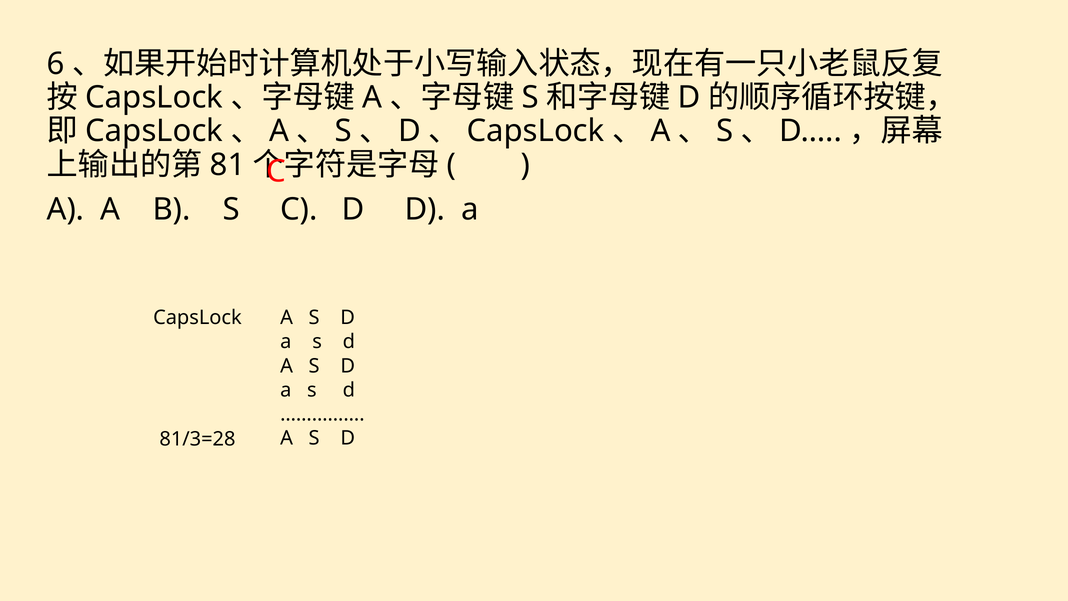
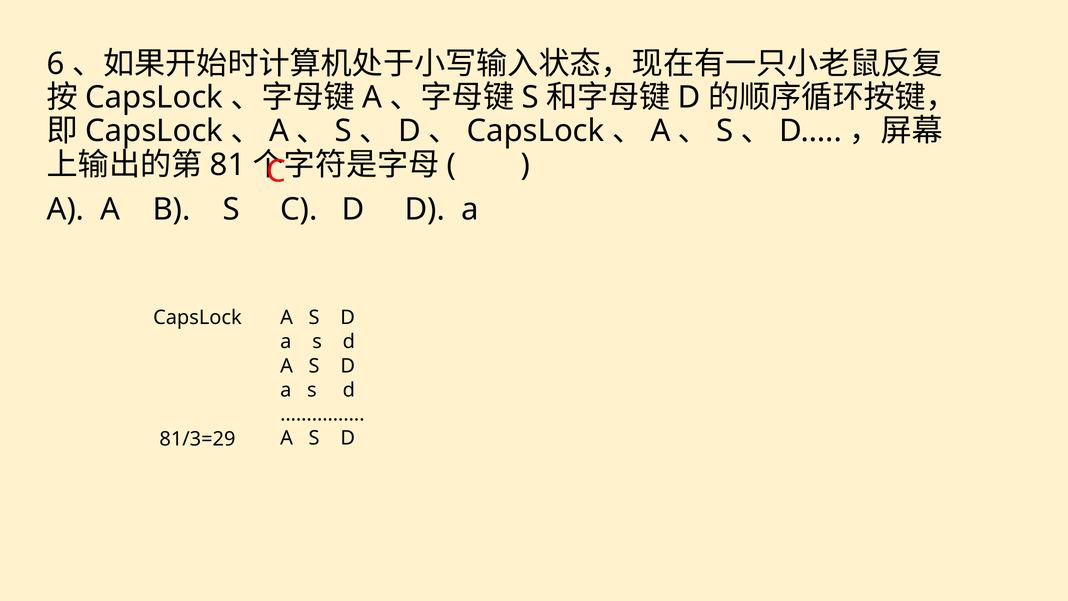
81/3=28: 81/3=28 -> 81/3=29
